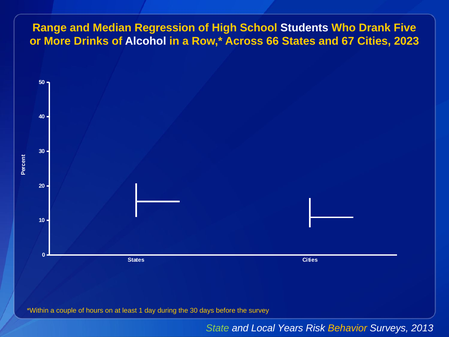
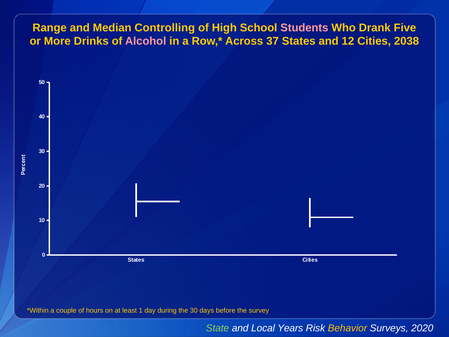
Regression: Regression -> Controlling
Students colour: white -> pink
Alcohol colour: white -> pink
66: 66 -> 37
67: 67 -> 12
2023: 2023 -> 2038
2013: 2013 -> 2020
